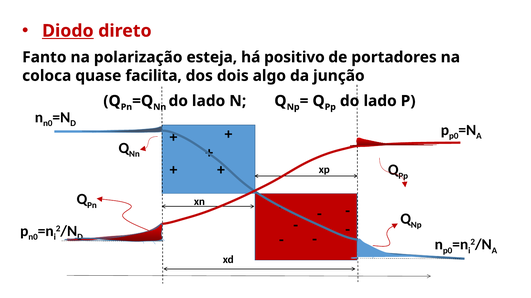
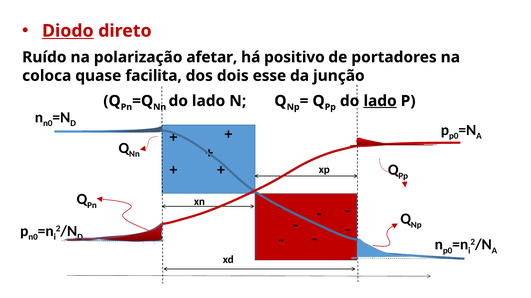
Fanto: Fanto -> Ruído
esteja: esteja -> afetar
algo: algo -> esse
lado at (380, 101) underline: none -> present
